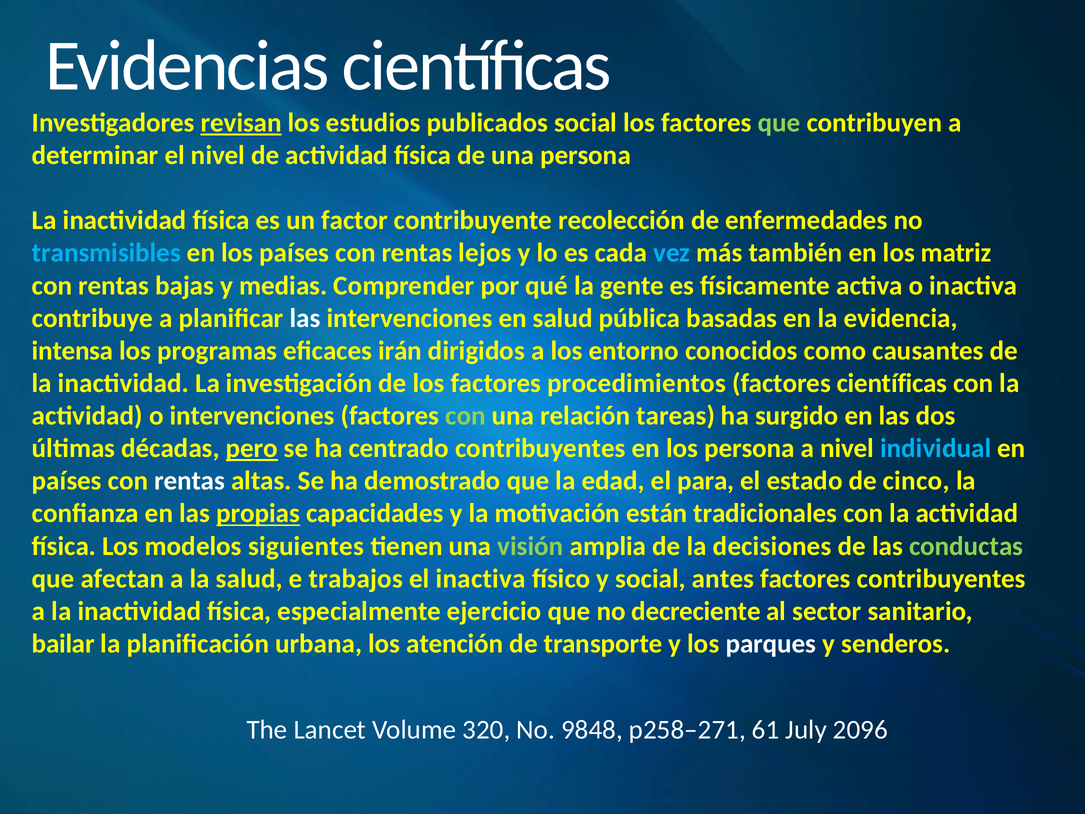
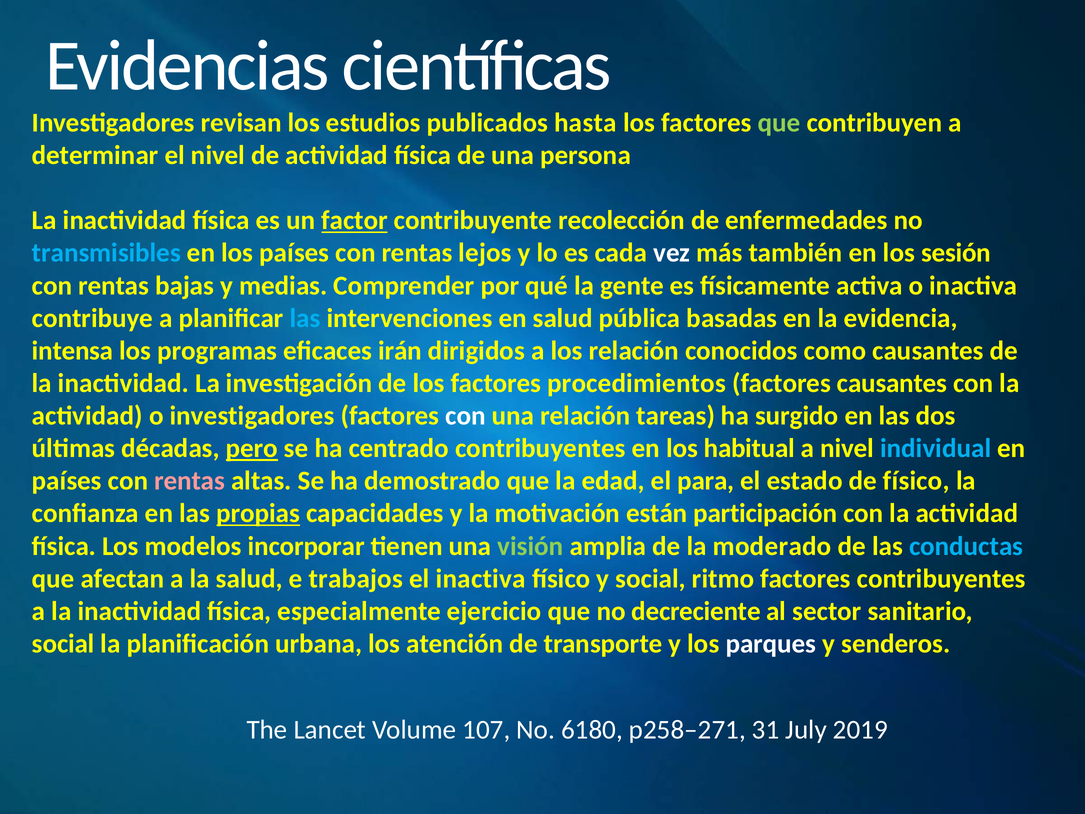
revisan underline: present -> none
publicados social: social -> hasta
factor underline: none -> present
vez colour: light blue -> white
matriz: matriz -> sesión
las at (305, 318) colour: white -> light blue
los entorno: entorno -> relación
factores científicas: científicas -> causantes
o intervenciones: intervenciones -> investigadores
con at (466, 416) colour: light green -> white
los persona: persona -> habitual
rentas at (190, 481) colour: white -> pink
de cinco: cinco -> físico
tradicionales: tradicionales -> participación
siguientes: siguientes -> incorporar
decisiones: decisiones -> moderado
conductas colour: light green -> light blue
antes: antes -> ritmo
bailar at (63, 644): bailar -> social
320: 320 -> 107
9848: 9848 -> 6180
61: 61 -> 31
2096: 2096 -> 2019
